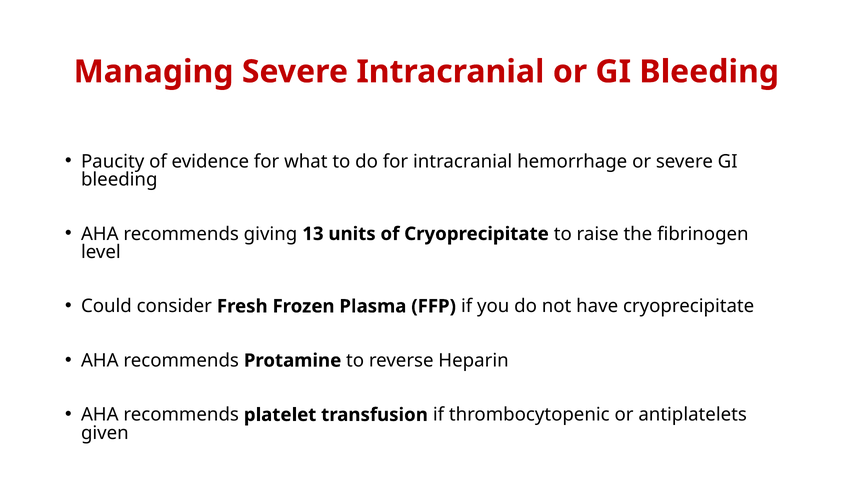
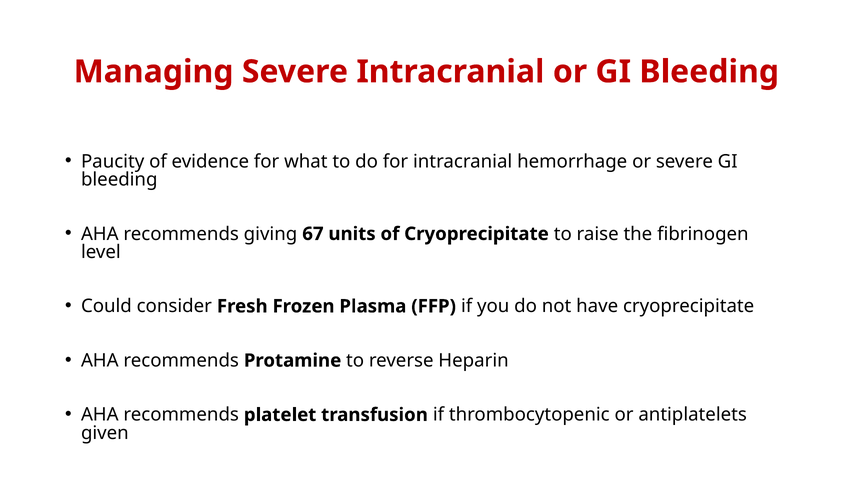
13: 13 -> 67
